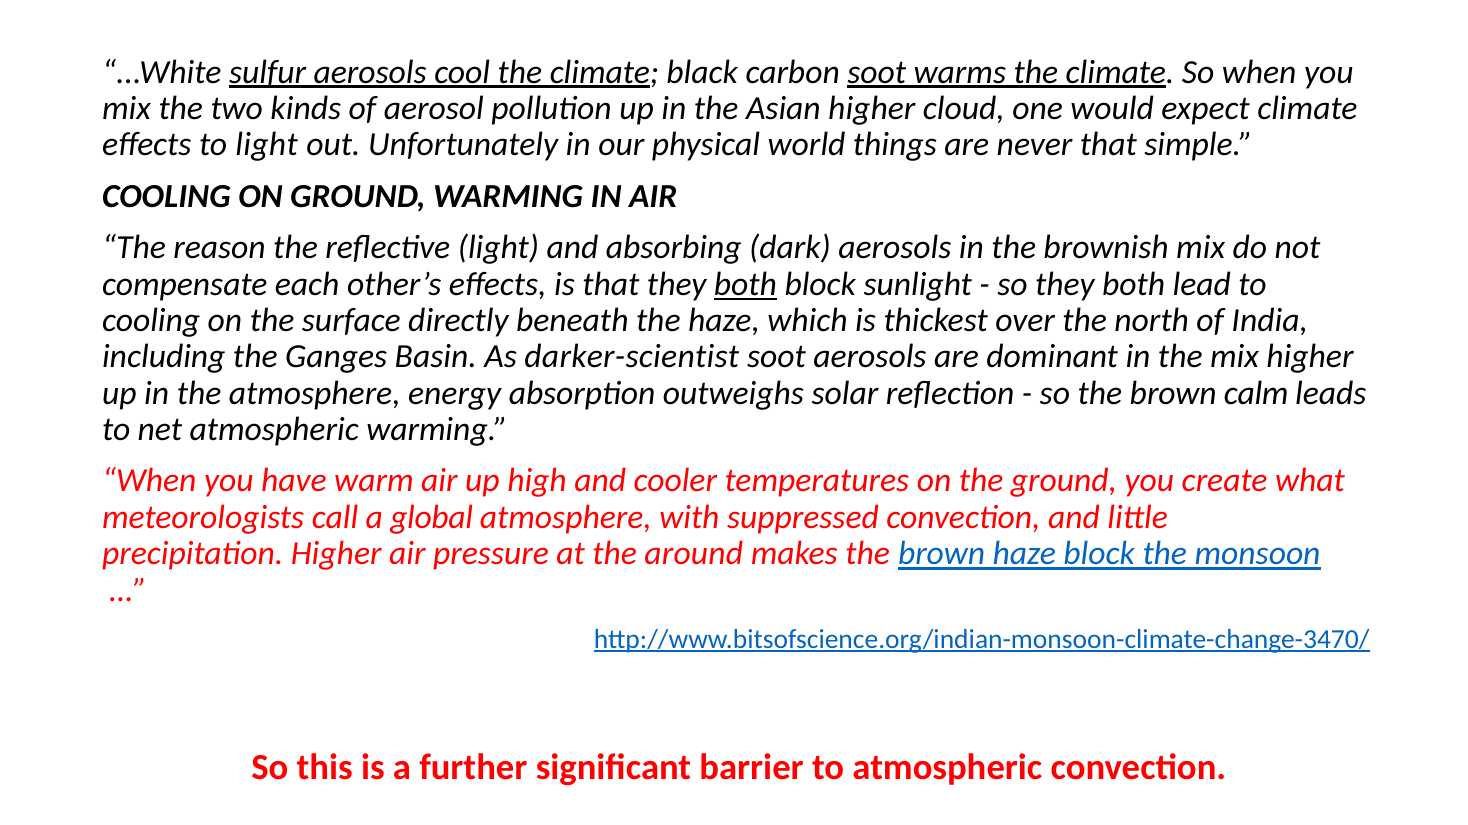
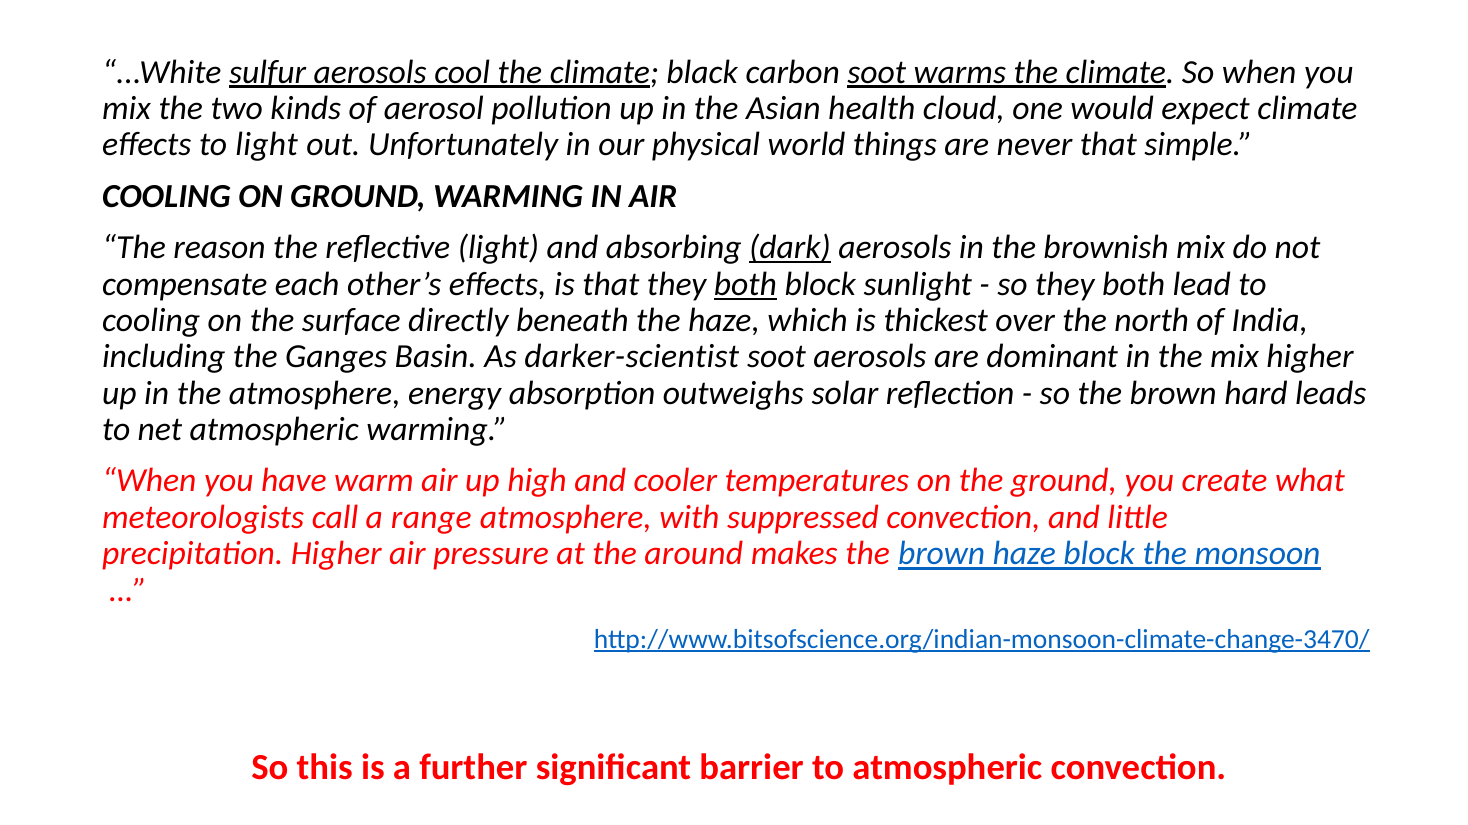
Asian higher: higher -> health
dark underline: none -> present
calm: calm -> hard
global: global -> range
